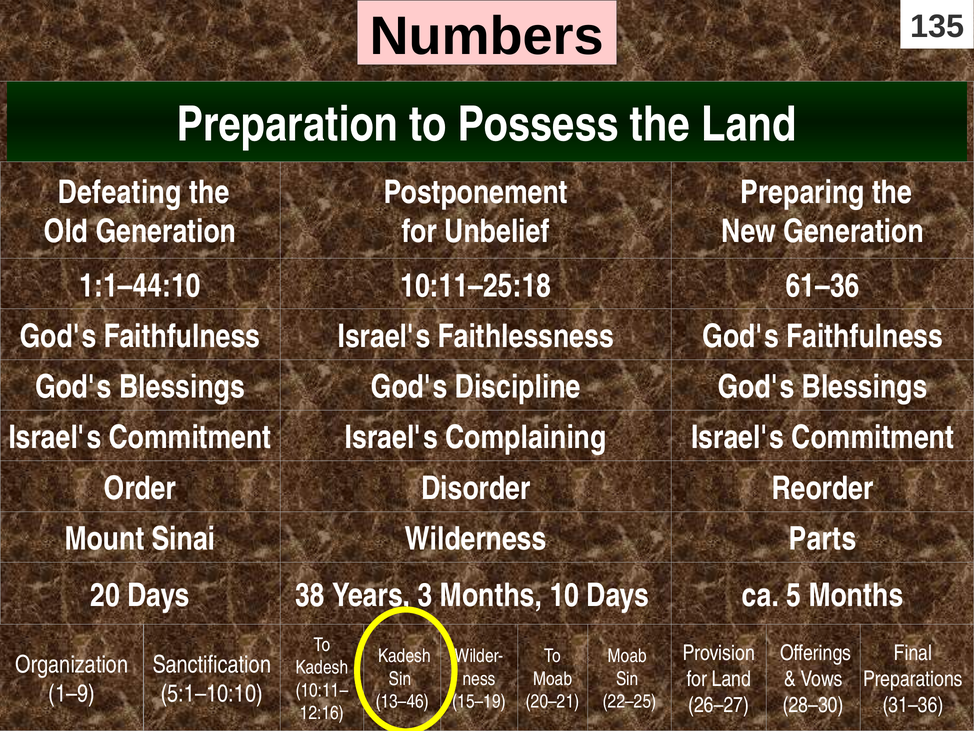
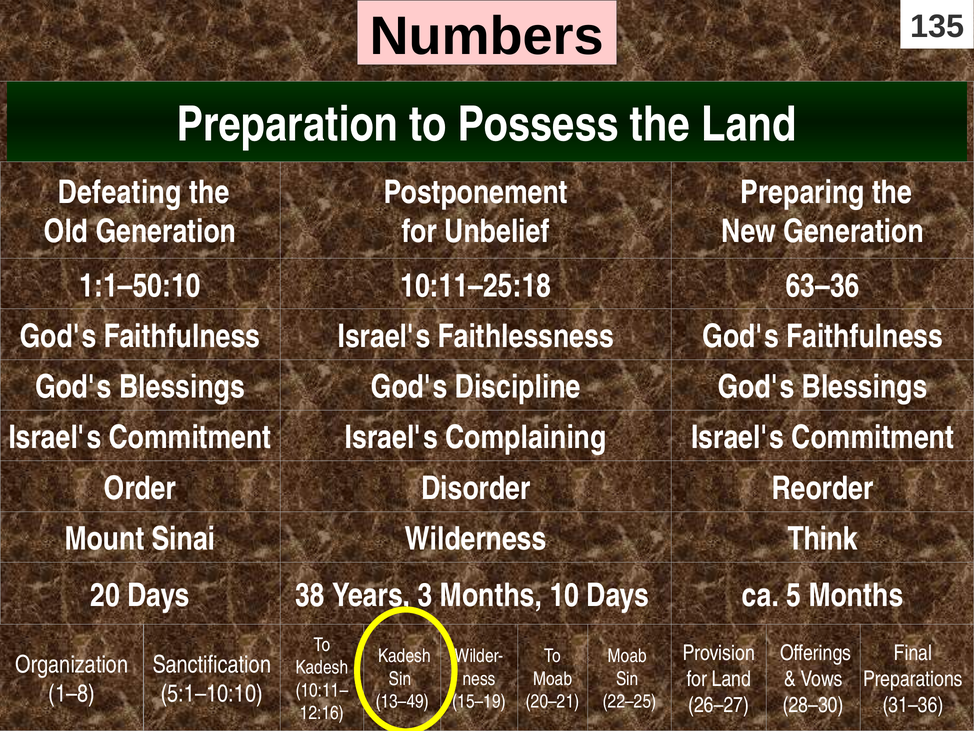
1:1–44:10: 1:1–44:10 -> 1:1–50:10
61–36: 61–36 -> 63–36
Parts: Parts -> Think
1–9: 1–9 -> 1–8
13–46: 13–46 -> 13–49
